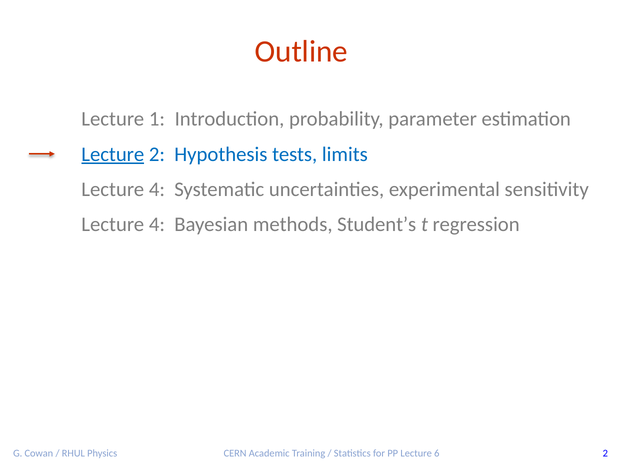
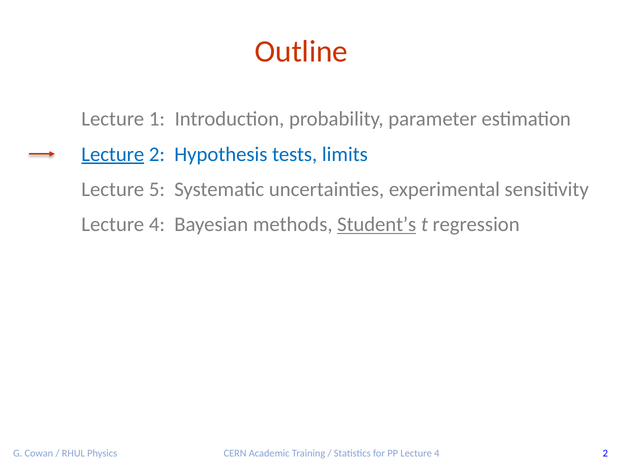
4 at (157, 190): 4 -> 5
Student’s underline: none -> present
PP Lecture 6: 6 -> 4
